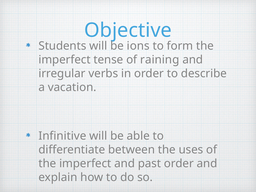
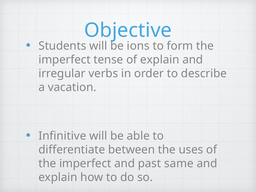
of raining: raining -> explain
past order: order -> same
